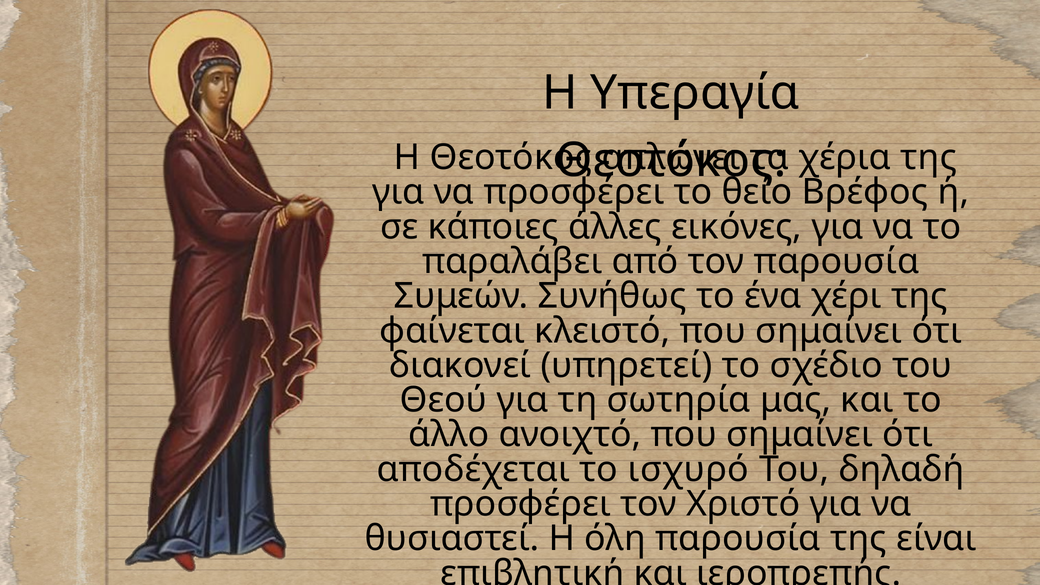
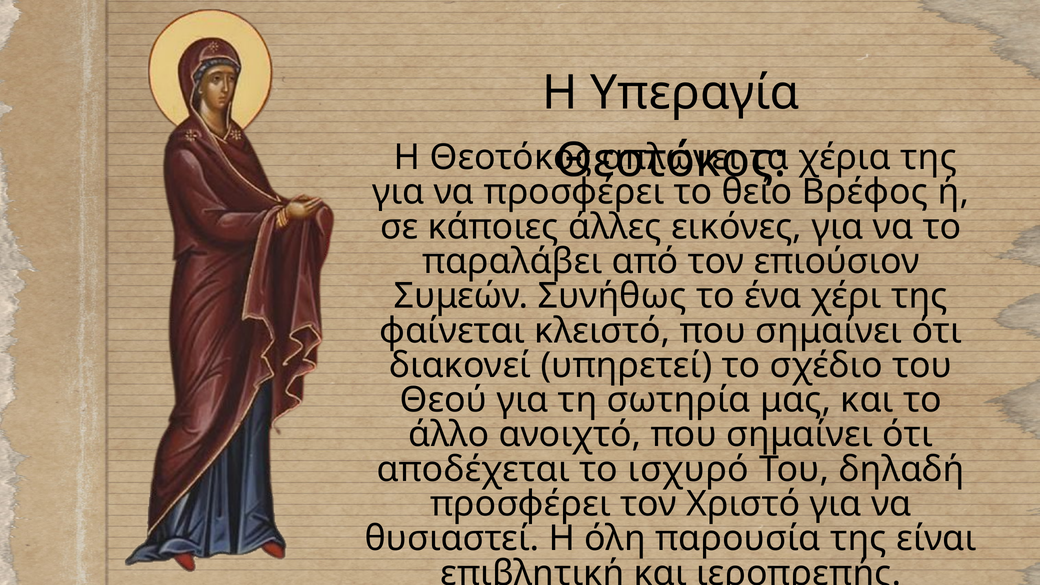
τον παρουσία: παρουσία -> επιούσιον
